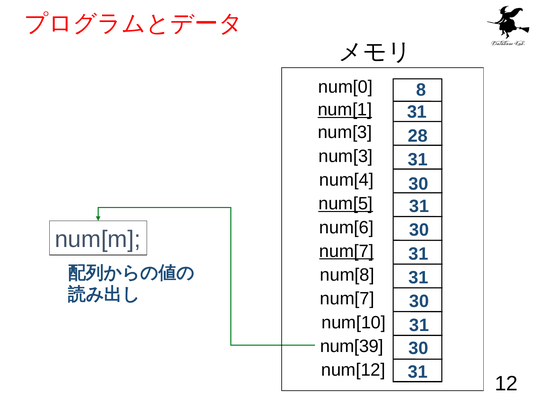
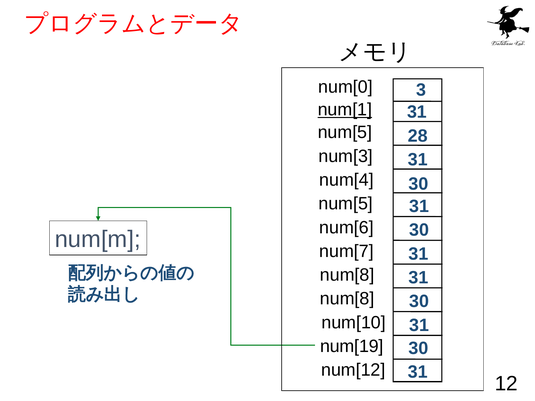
8: 8 -> 3
num[3 at (345, 133): num[3 -> num[5
num[5 at (346, 204) underline: present -> none
num[7 at (346, 251) underline: present -> none
num[7 at (347, 299): num[7 -> num[8
num[39: num[39 -> num[19
